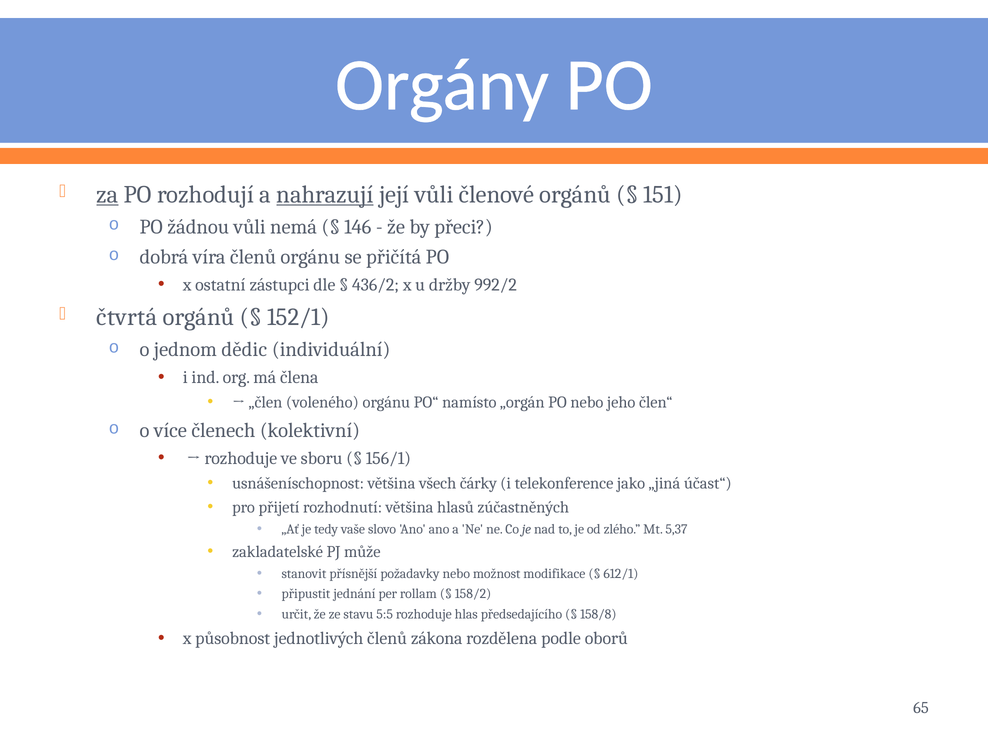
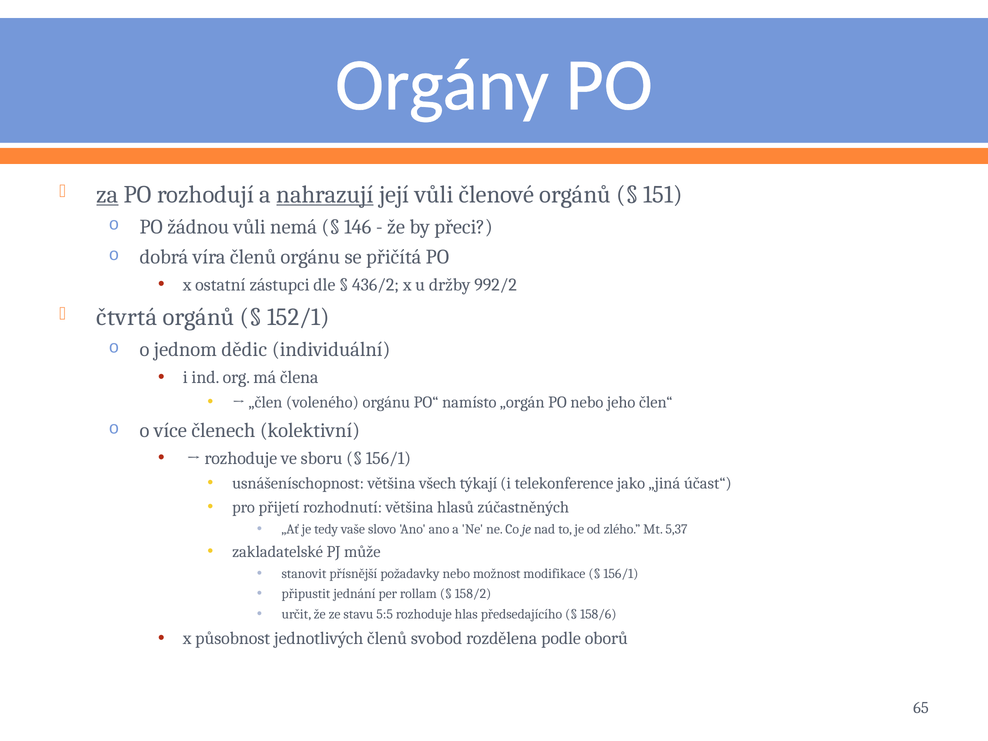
čárky: čárky -> týkají
612/1 at (621, 574): 612/1 -> 156/1
158/8: 158/8 -> 158/6
zákona: zákona -> svobod
